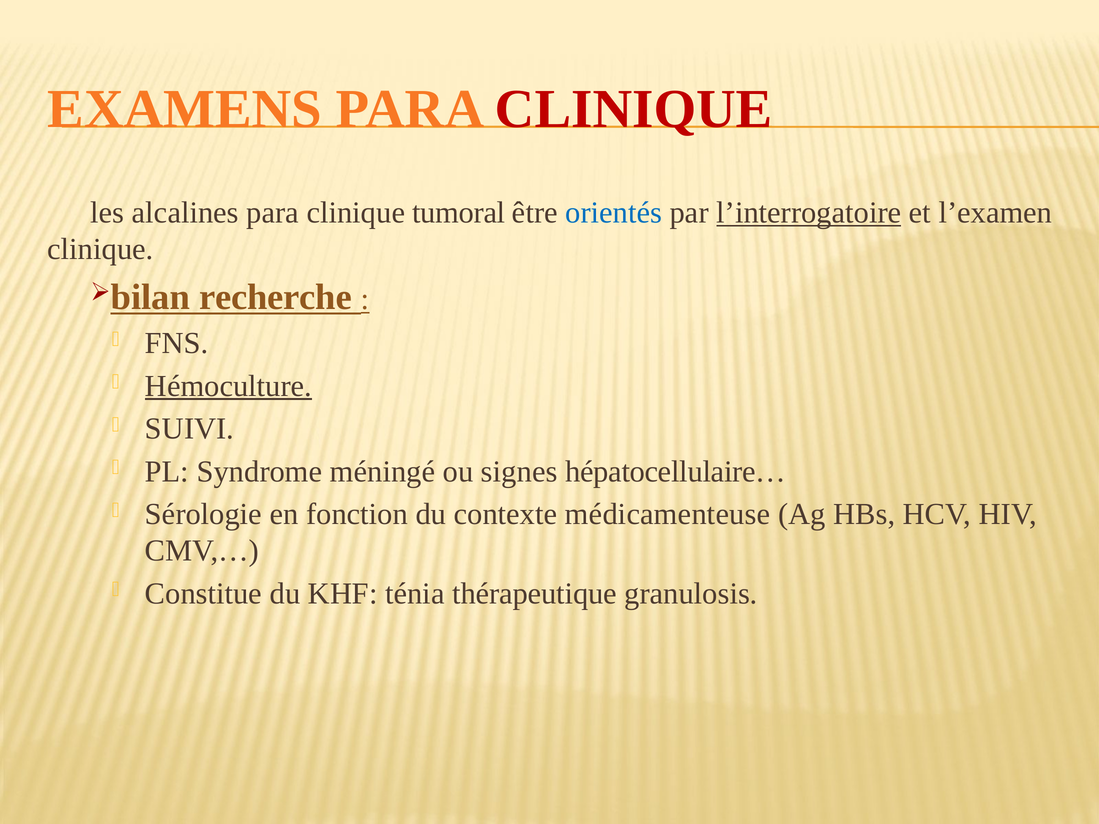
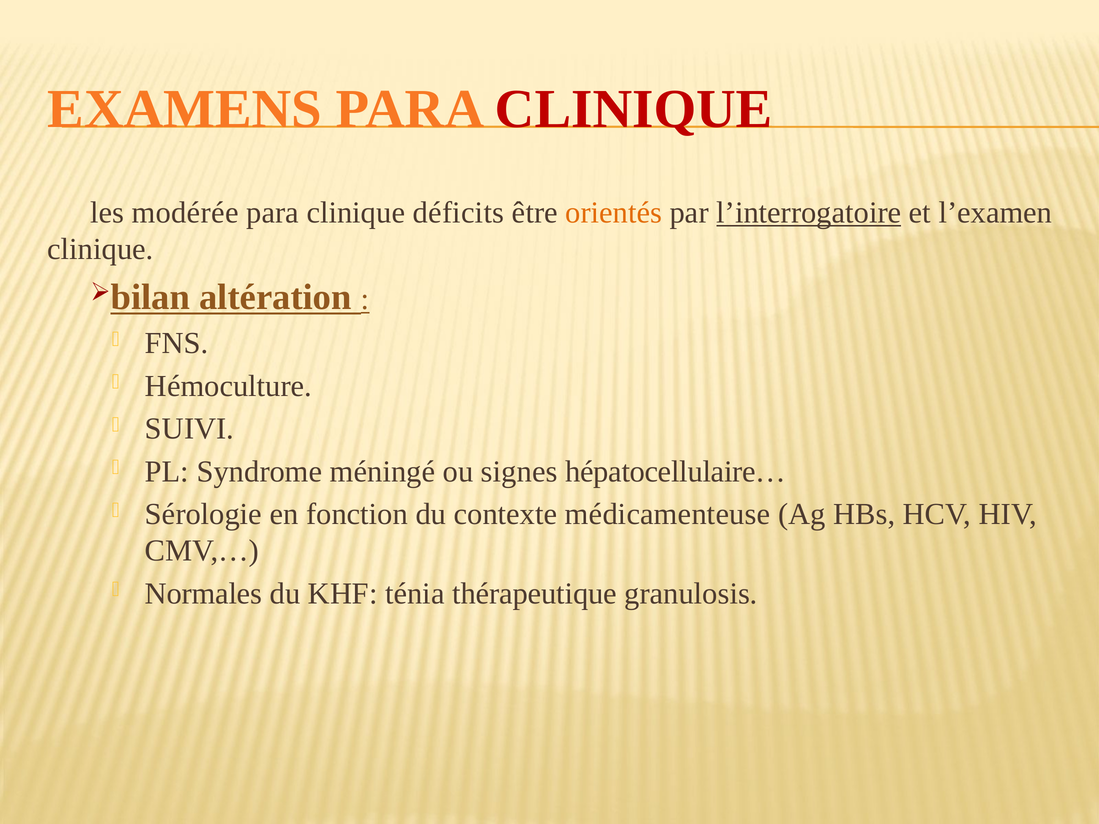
alcalines: alcalines -> modérée
tumoral: tumoral -> déficits
orientés colour: blue -> orange
recherche: recherche -> altération
Hémoculture underline: present -> none
Constitue: Constitue -> Normales
